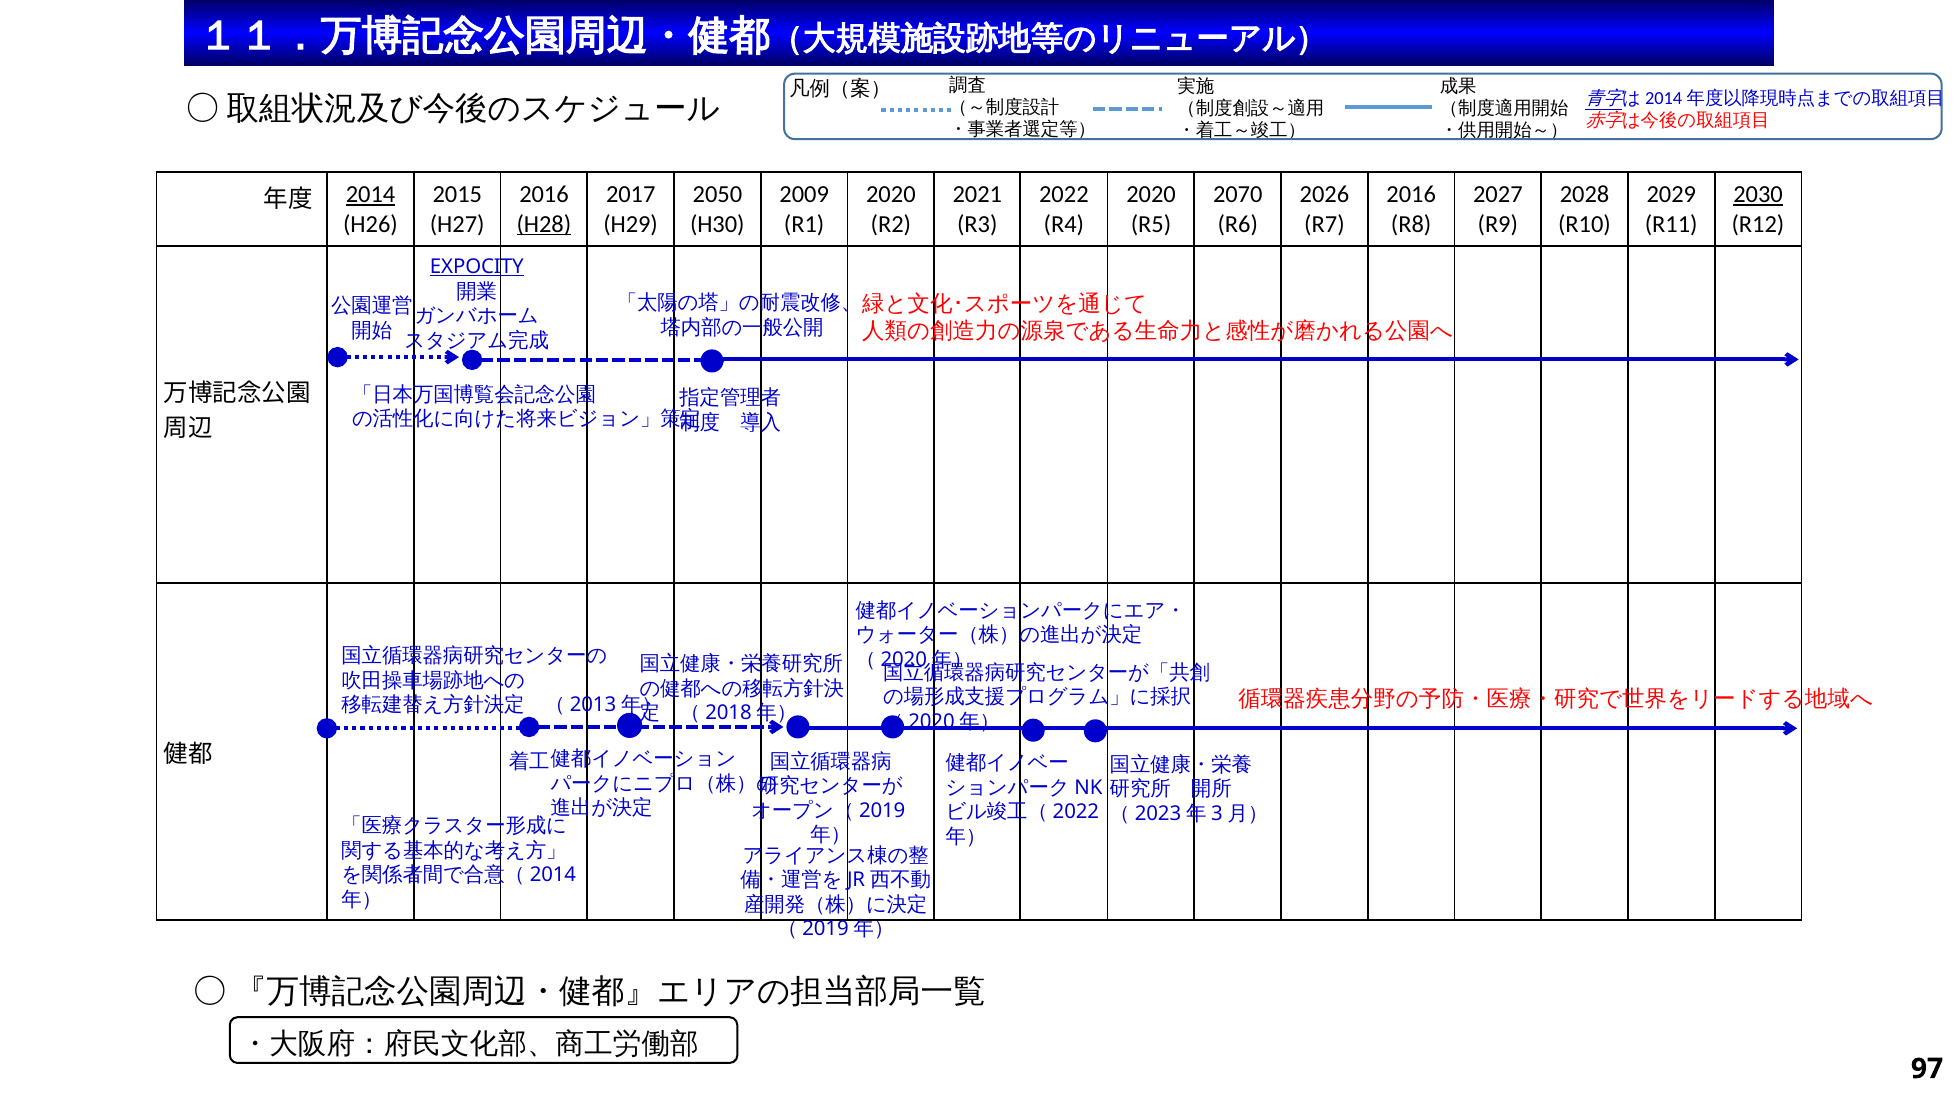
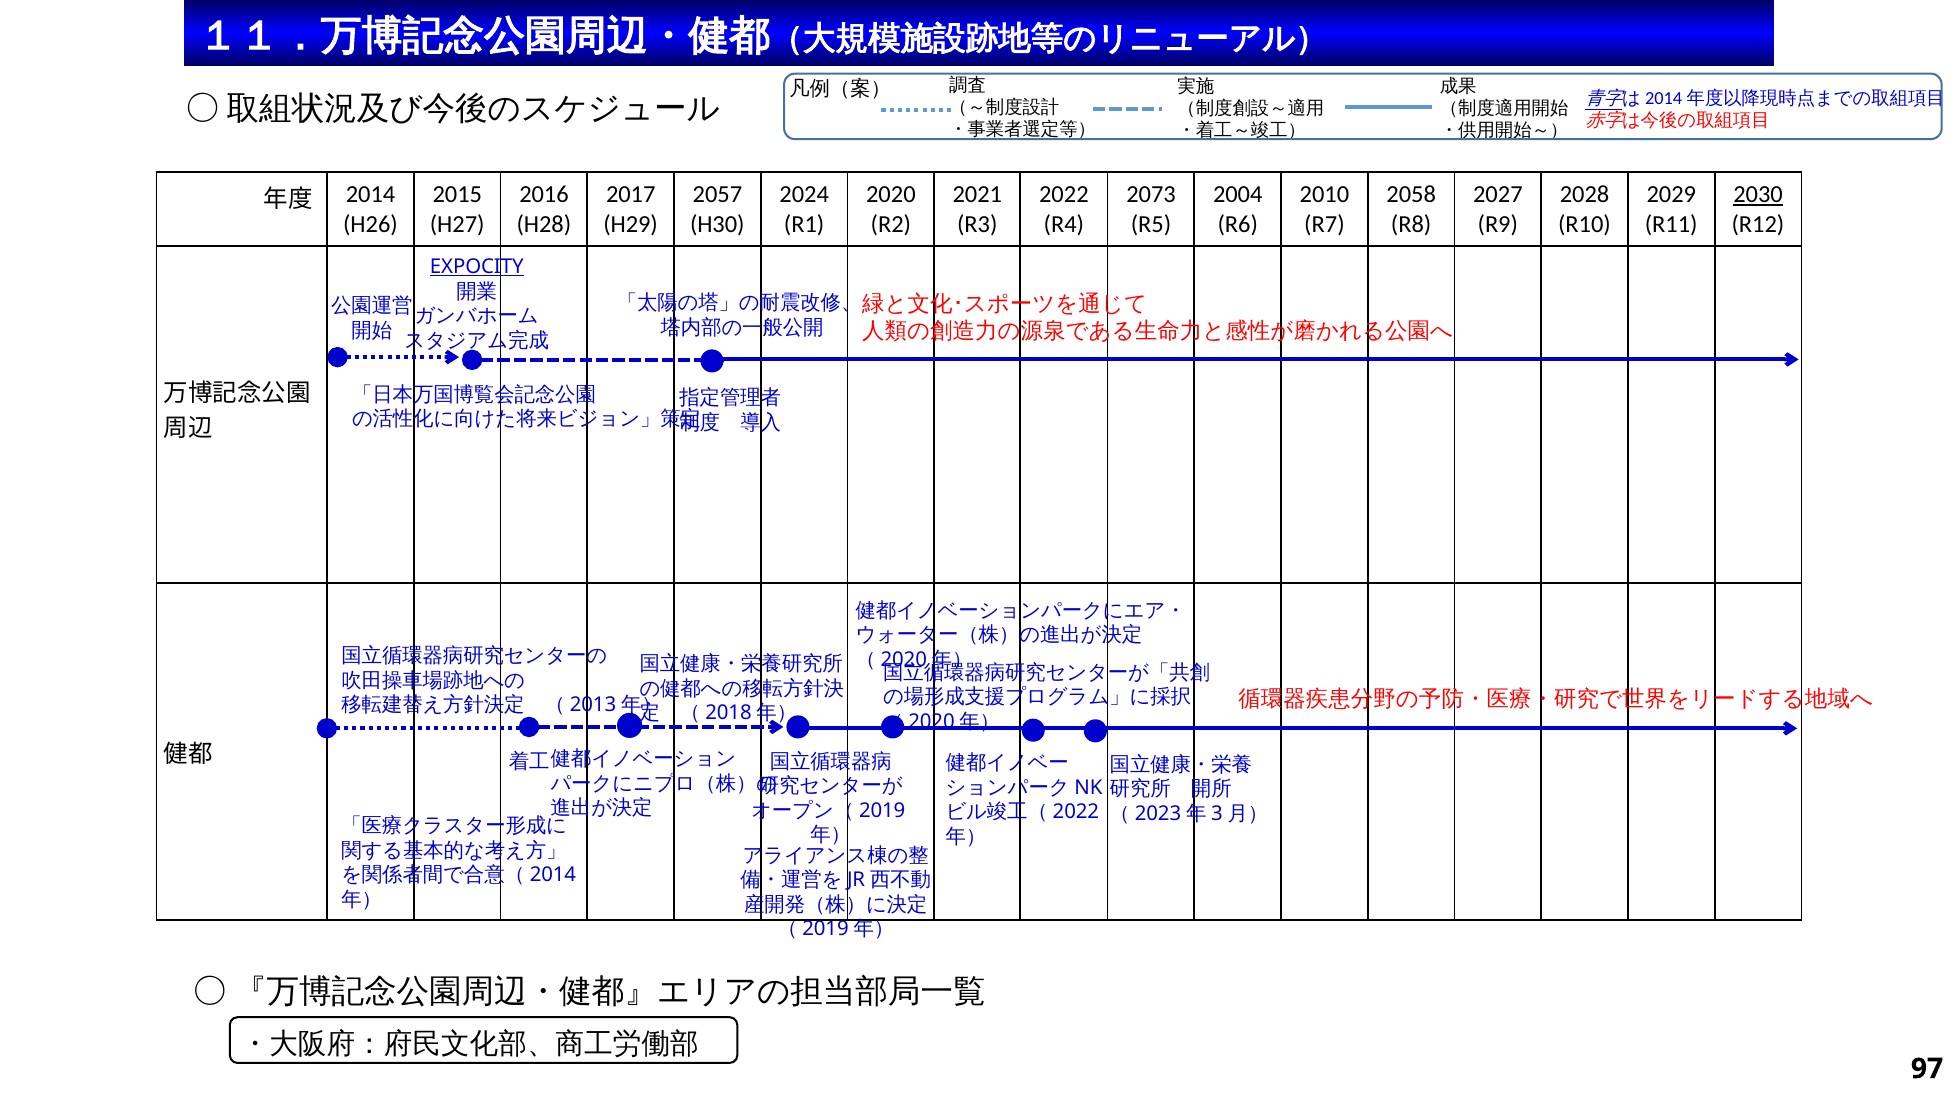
2050: 2050 -> 2057
2009: 2009 -> 2024
2020 at (1151, 194): 2020 -> 2073
2070: 2070 -> 2004
2026: 2026 -> 2010
2016 at (1411, 194): 2016 -> 2058
2014 underline: present -> none
H28 underline: present -> none
